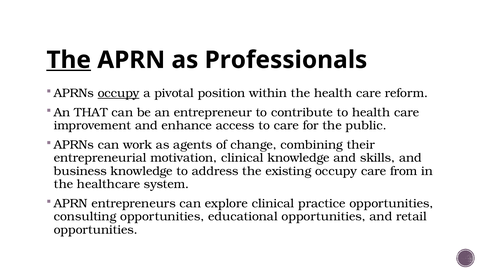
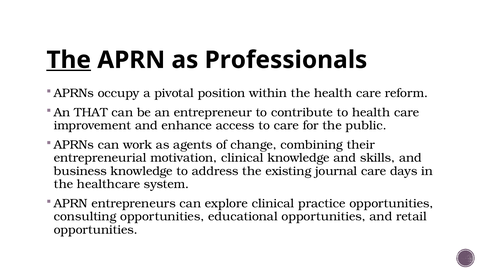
occupy at (119, 93) underline: present -> none
existing occupy: occupy -> journal
from: from -> days
